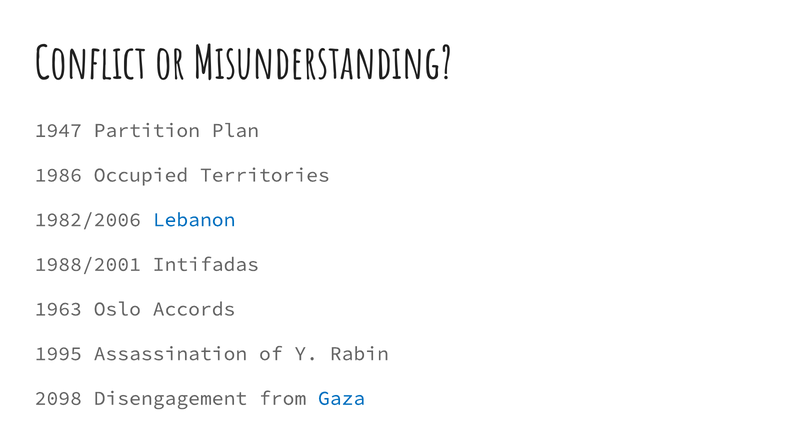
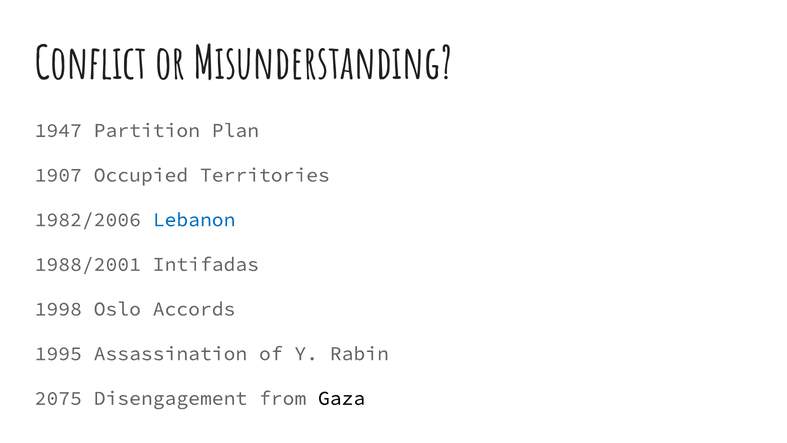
1986: 1986 -> 1907
1963: 1963 -> 1998
2098: 2098 -> 2075
Gaza colour: blue -> black
